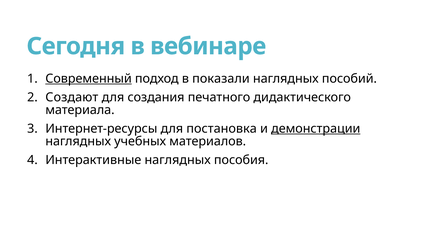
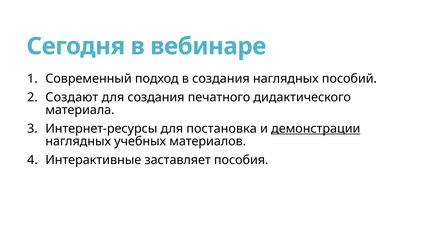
Современный underline: present -> none
в показали: показали -> создания
Интерактивные наглядных: наглядных -> заставляет
